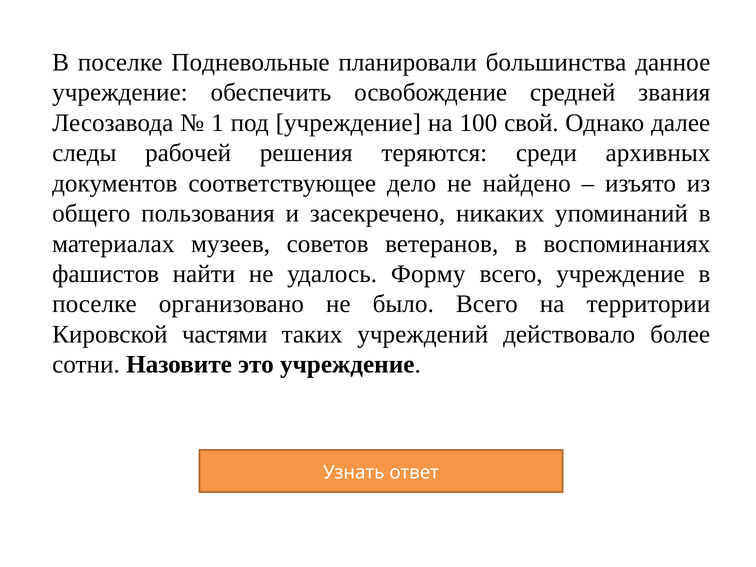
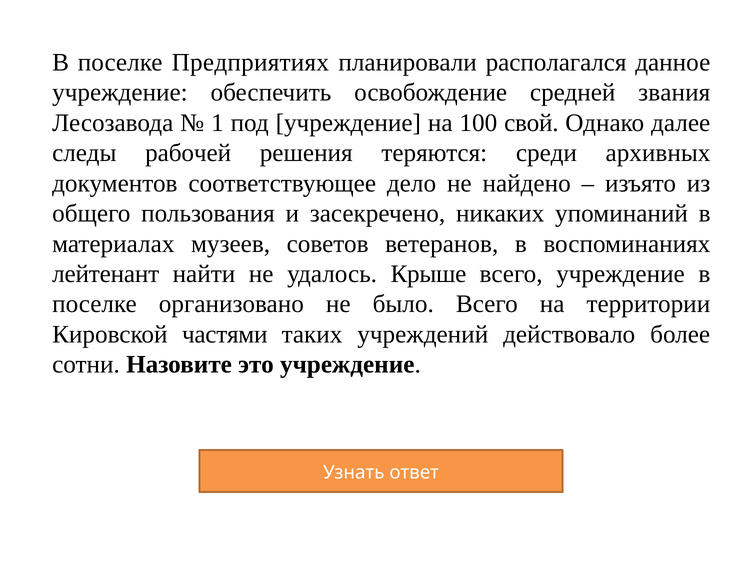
Подневольные: Подневольные -> Предприятиях
большинства: большинства -> располагался
фашистов: фашистов -> лейтенант
Форму: Форму -> Крыше
